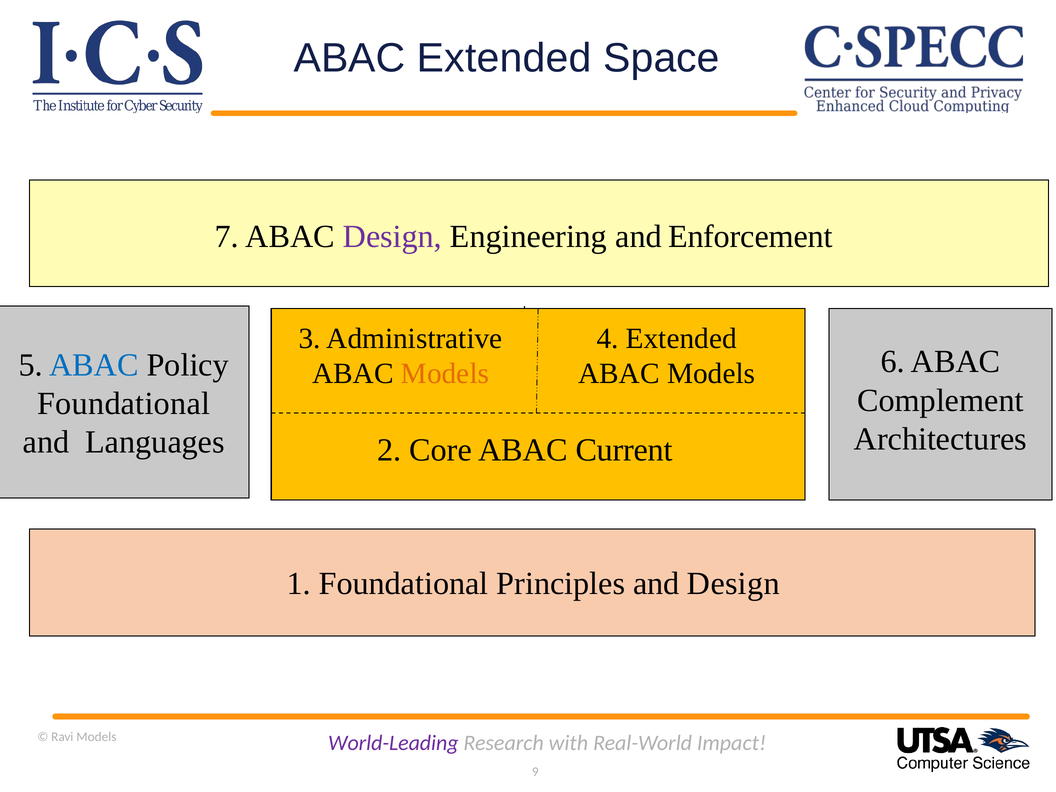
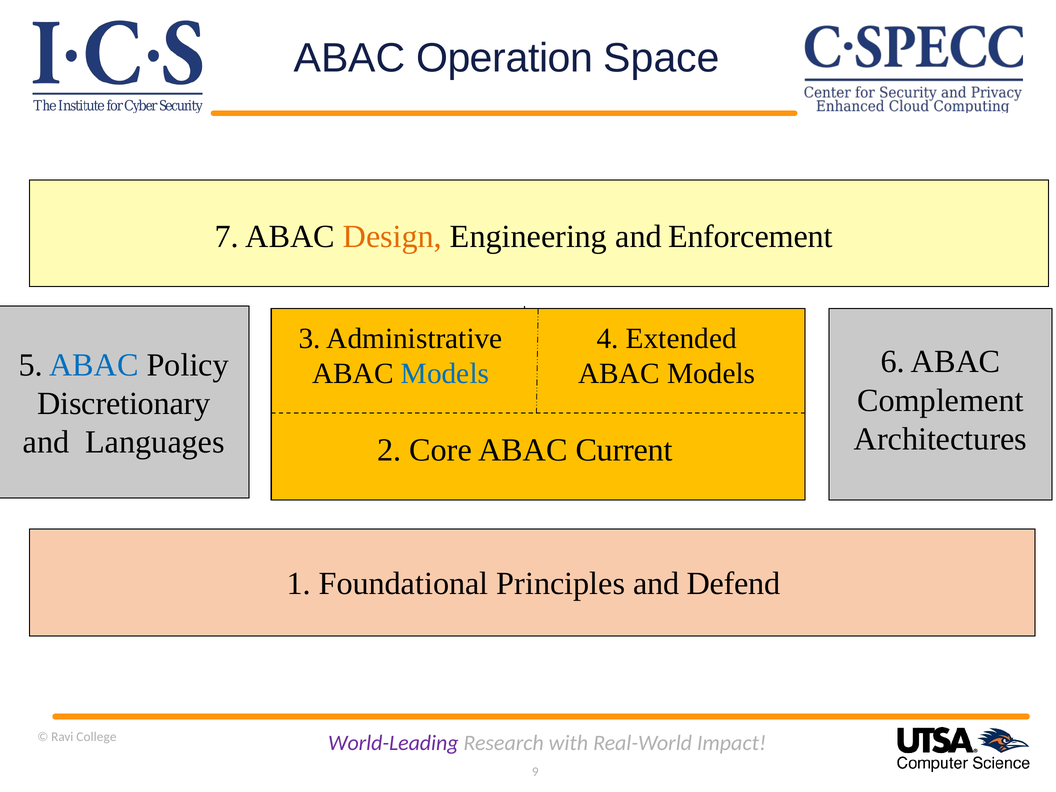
ABAC Extended: Extended -> Operation
Design at (392, 237) colour: purple -> orange
Models at (445, 374) colour: orange -> blue
Foundational at (124, 404): Foundational -> Discretionary
and Design: Design -> Defend
Ravi Models: Models -> College
